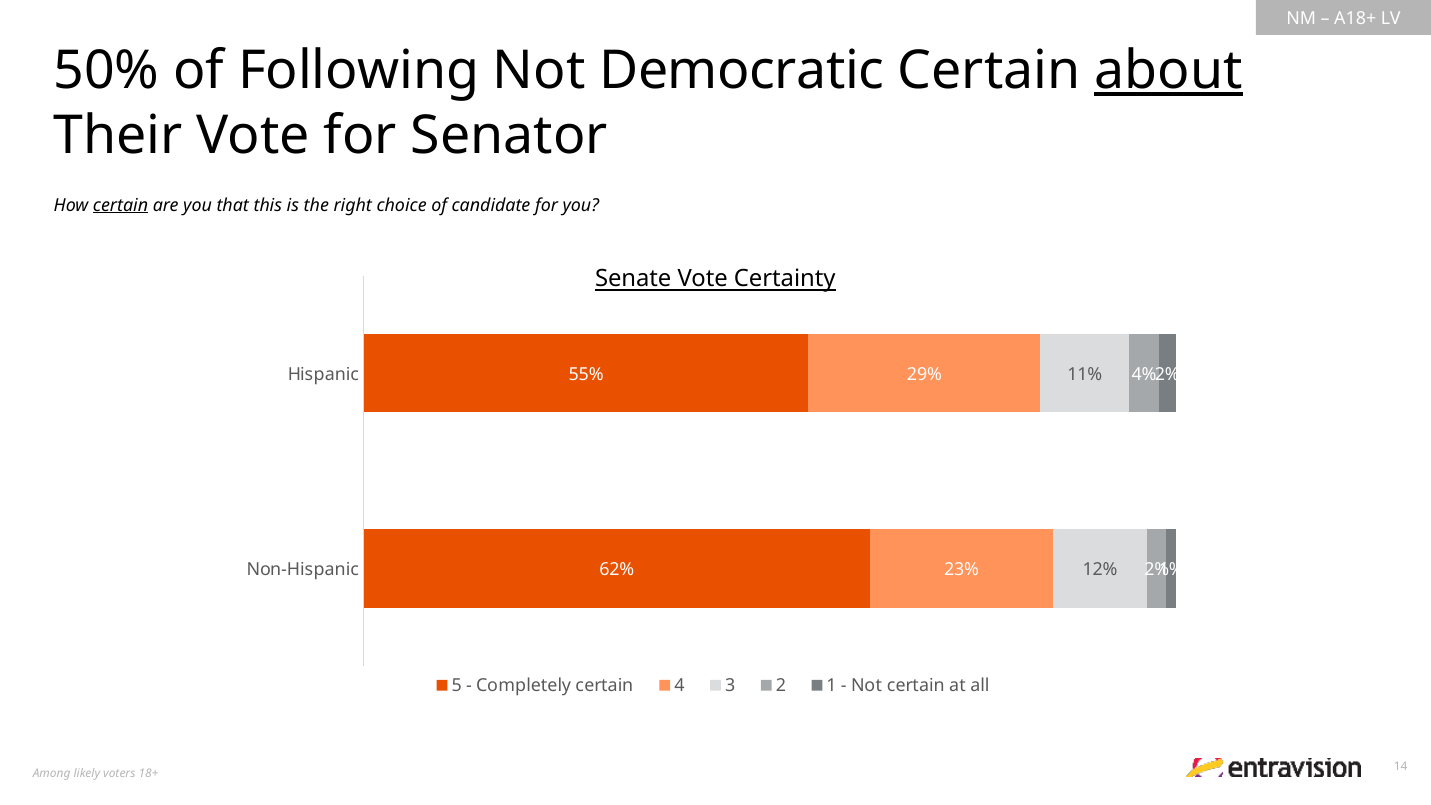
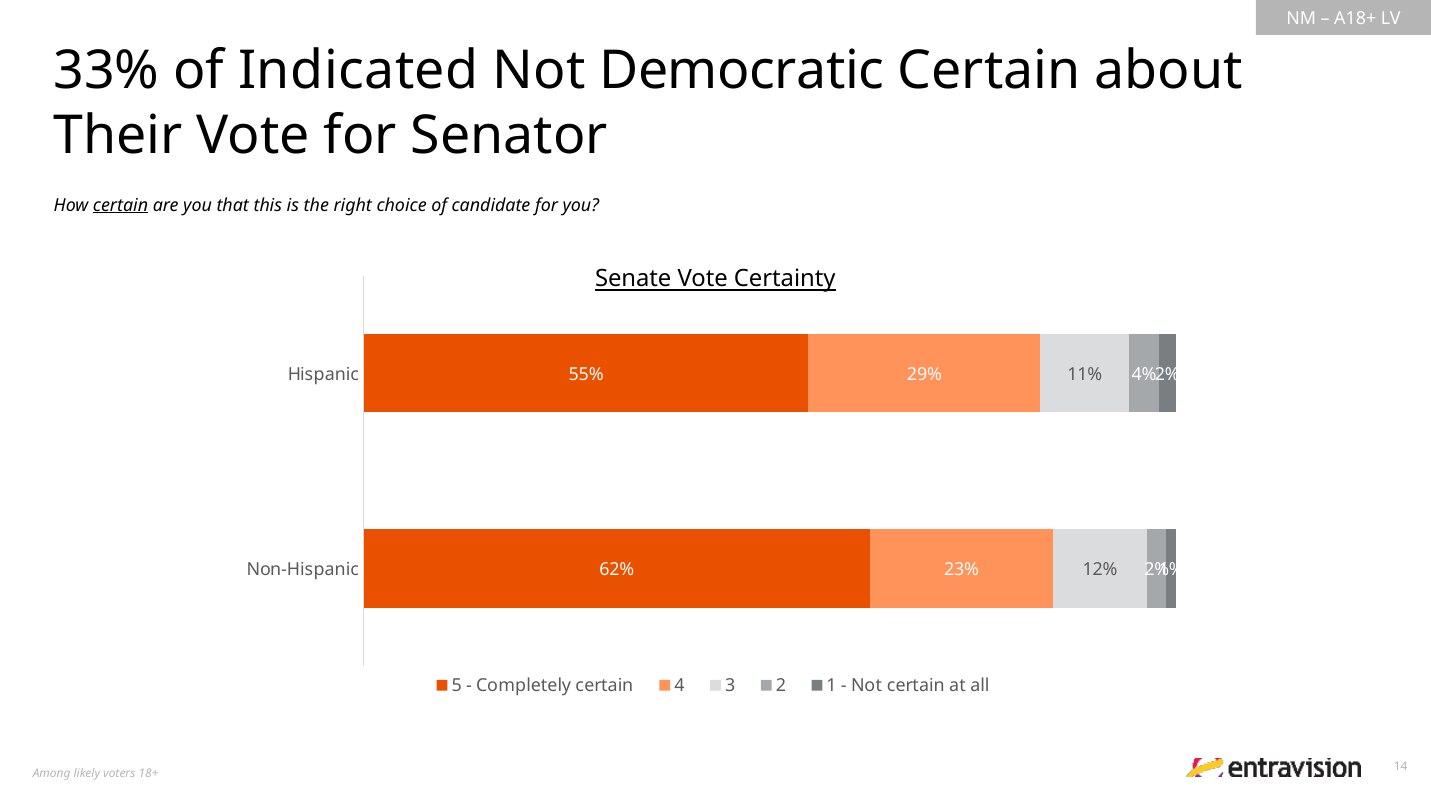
50%: 50% -> 33%
Following: Following -> Indicated
about underline: present -> none
